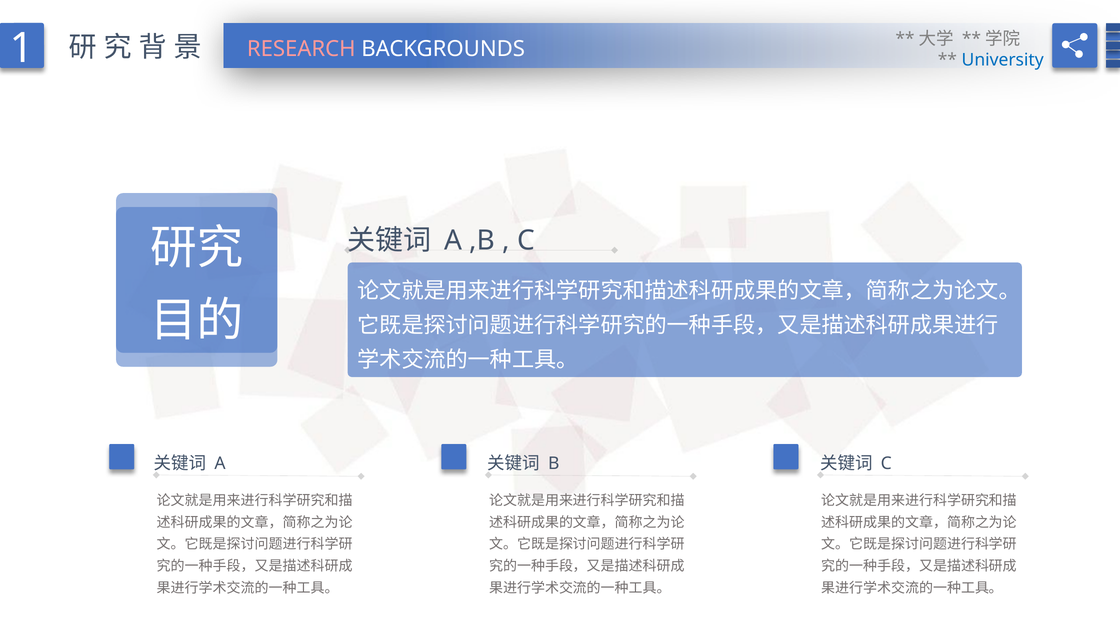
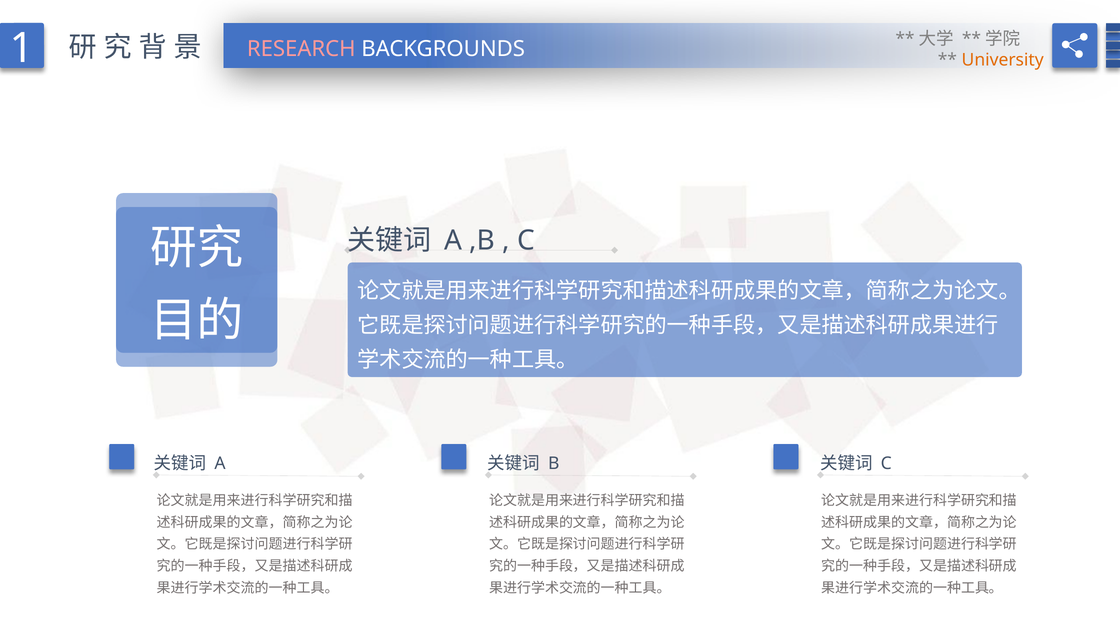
University colour: blue -> orange
